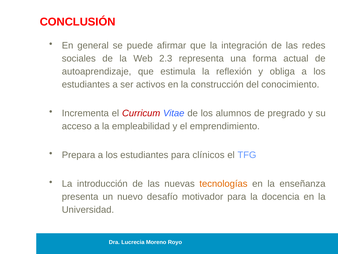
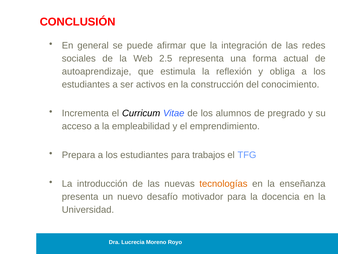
2.3: 2.3 -> 2.5
Curricum colour: red -> black
clínicos: clínicos -> trabajos
